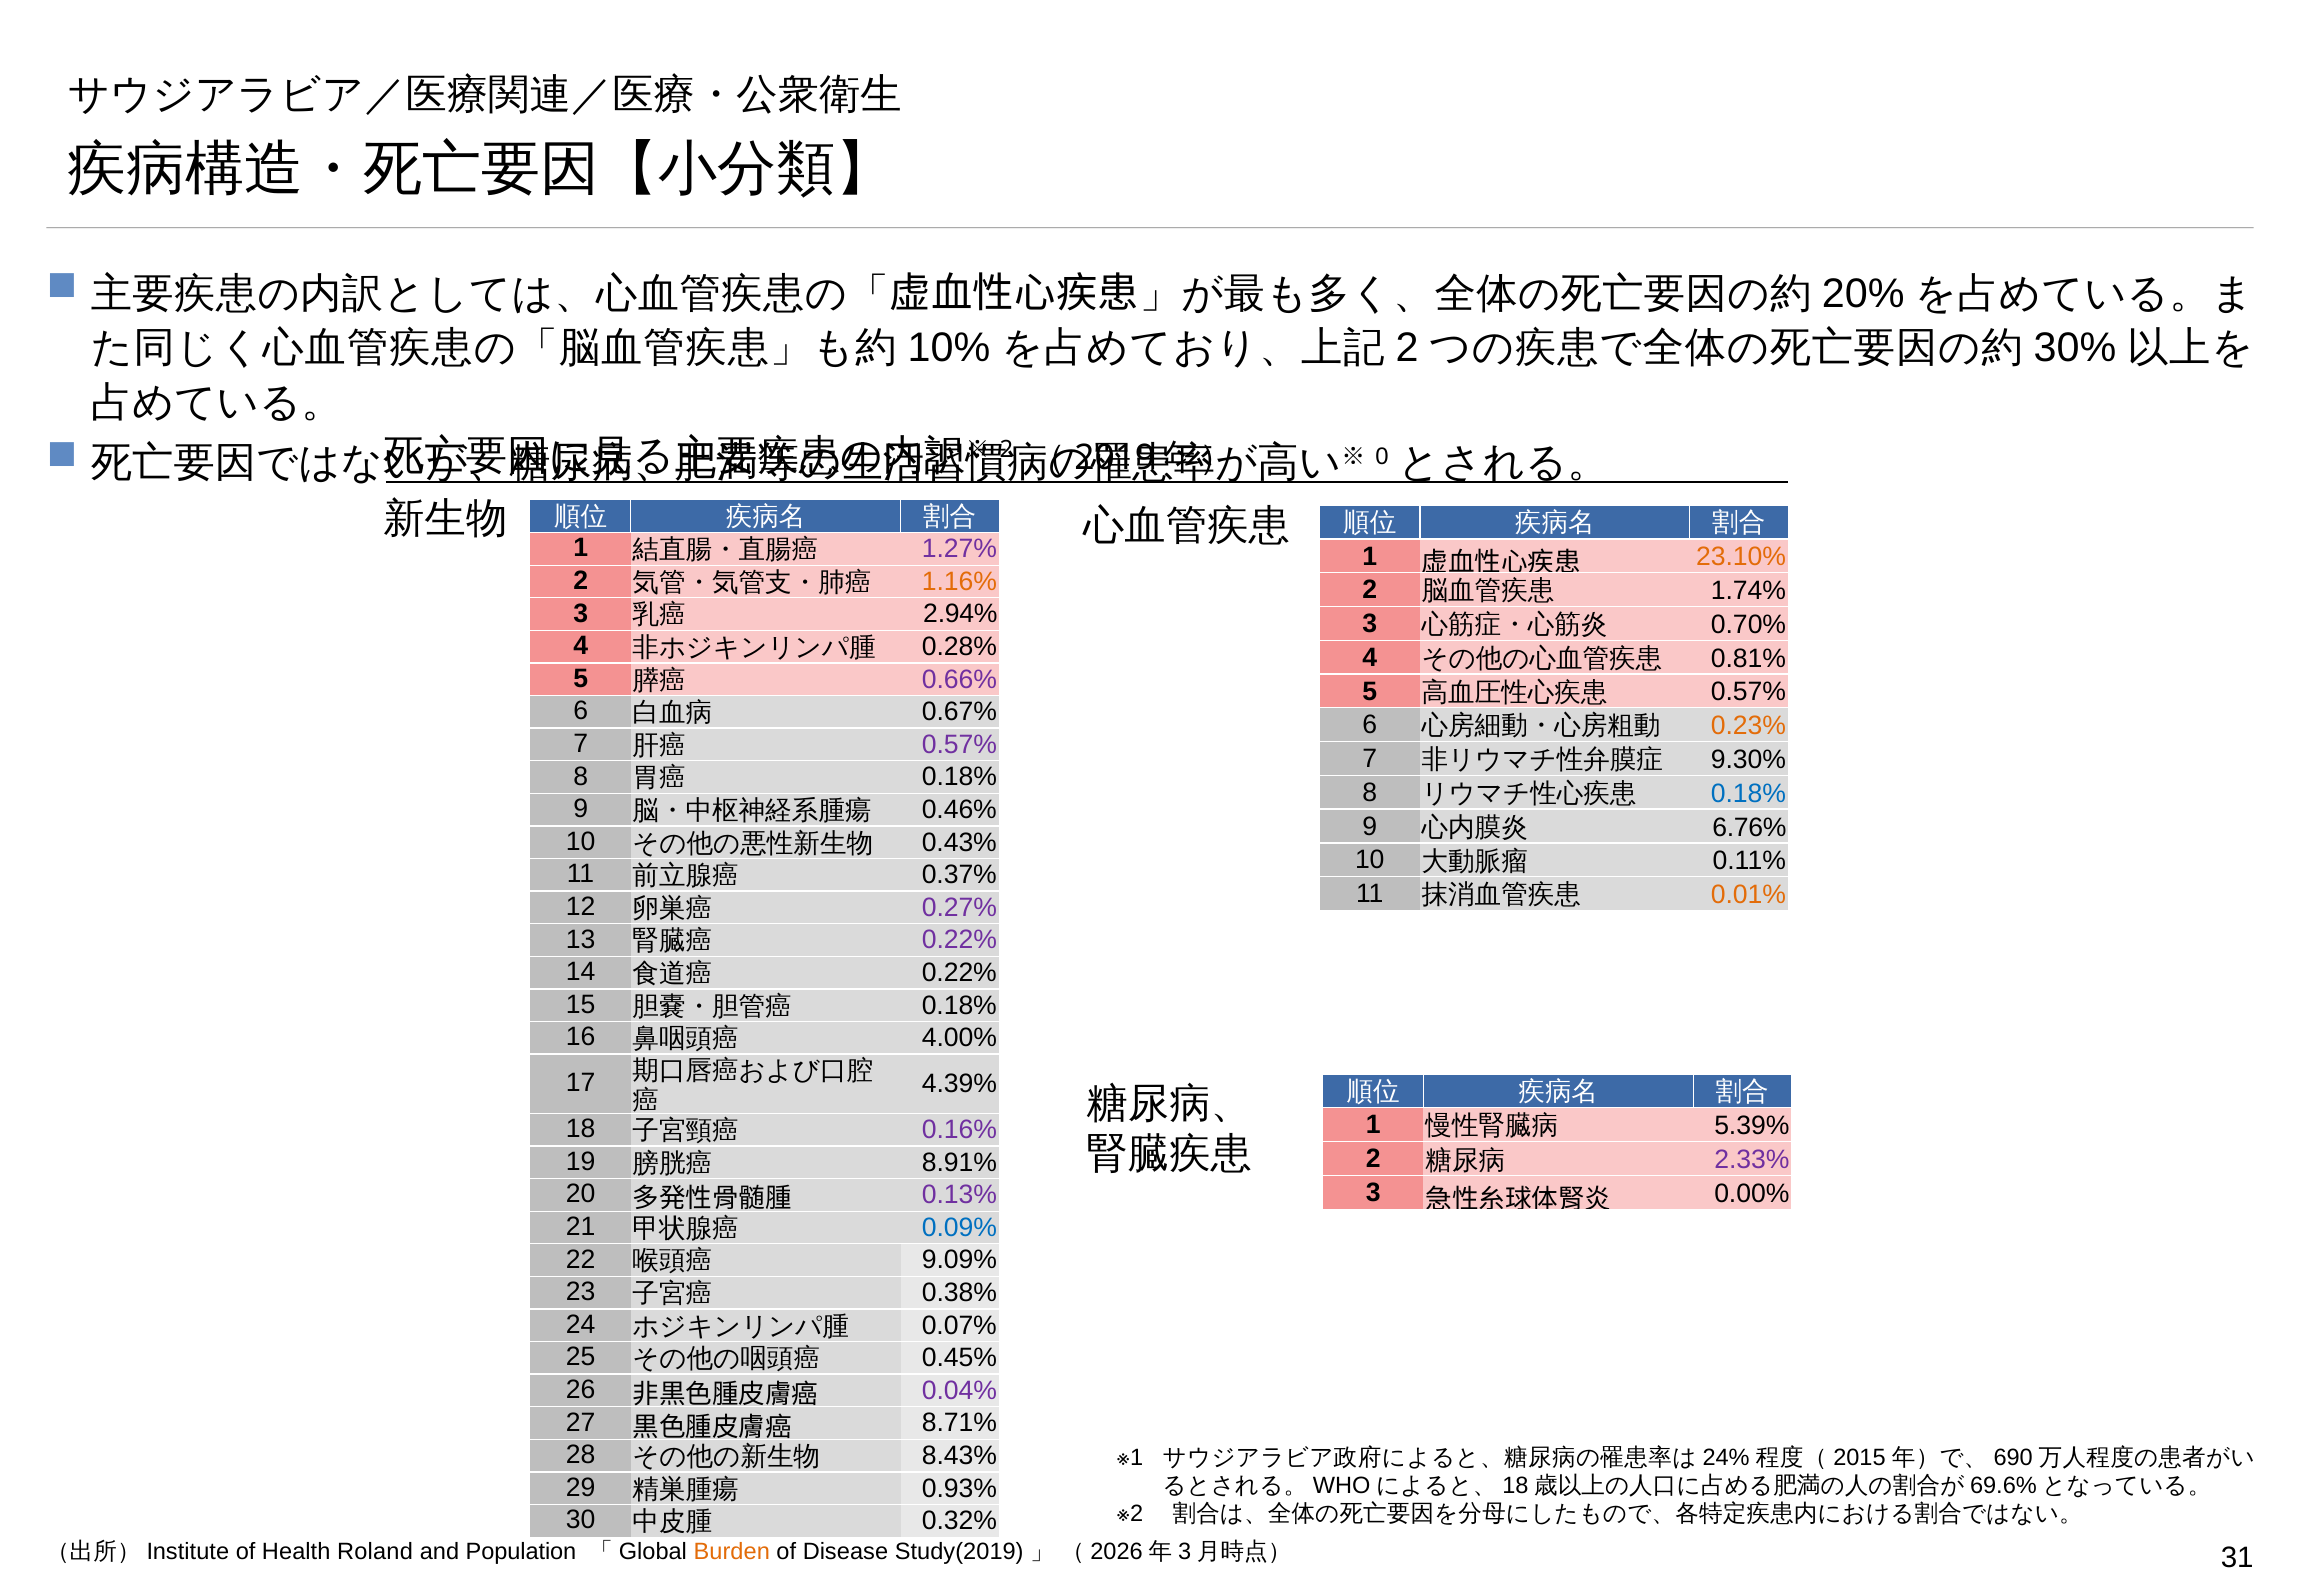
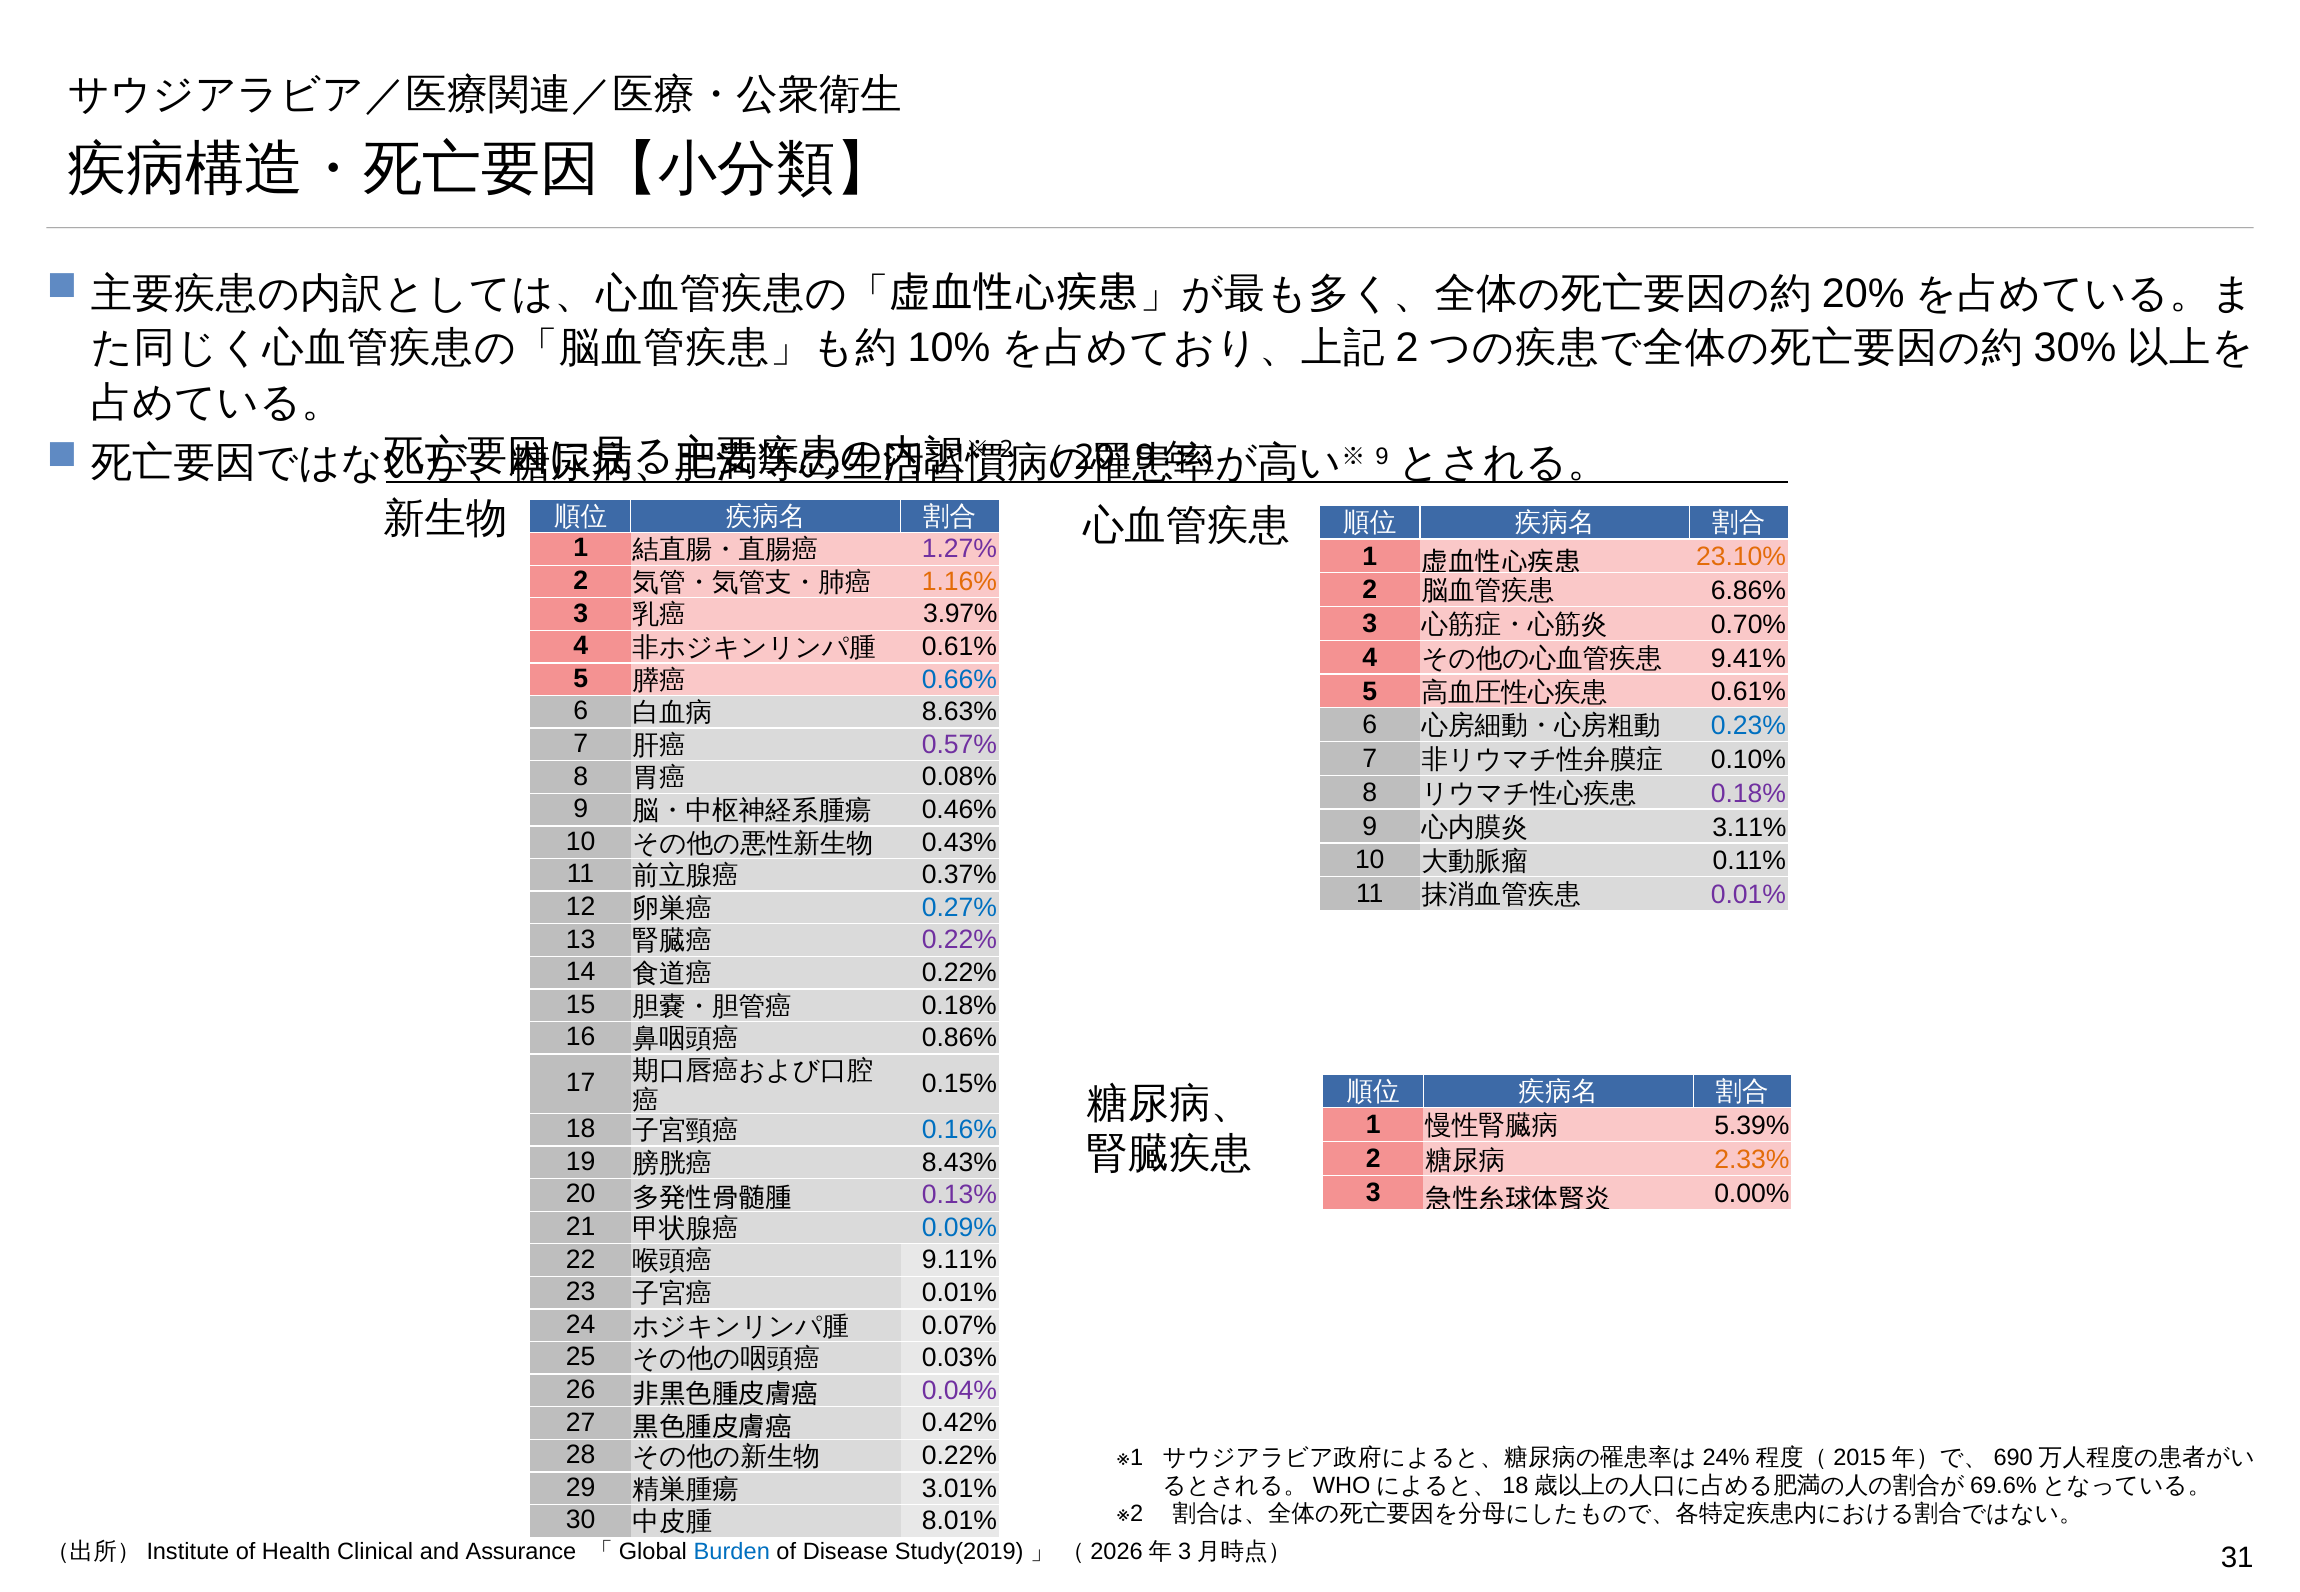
0 at (1382, 456): 0 -> 9
1.74%: 1.74% -> 6.86%
2.94%: 2.94% -> 3.97%
0.28% at (959, 647): 0.28% -> 0.61%
0.81%: 0.81% -> 9.41%
0.66% colour: purple -> blue
0.57% at (1749, 692): 0.57% -> 0.61%
0.67%: 0.67% -> 8.63%
0.23% colour: orange -> blue
9.30%: 9.30% -> 0.10%
0.18% at (959, 777): 0.18% -> 0.08%
0.18% at (1749, 794) colour: blue -> purple
6.76%: 6.76% -> 3.11%
0.01% at (1749, 895) colour: orange -> purple
0.27% colour: purple -> blue
4.00%: 4.00% -> 0.86%
4.39%: 4.39% -> 0.15%
0.16% colour: purple -> blue
2.33% colour: purple -> orange
8.91%: 8.91% -> 8.43%
9.09%: 9.09% -> 9.11%
0.38% at (959, 1293): 0.38% -> 0.01%
0.45%: 0.45% -> 0.03%
8.71%: 8.71% -> 0.42%
8.43% at (959, 1456): 8.43% -> 0.22%
0.93%: 0.93% -> 3.01%
0.32%: 0.32% -> 8.01%
Roland: Roland -> Clinical
Population: Population -> Assurance
Burden colour: orange -> blue
